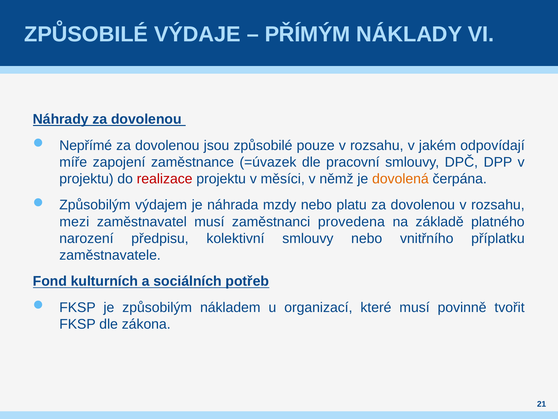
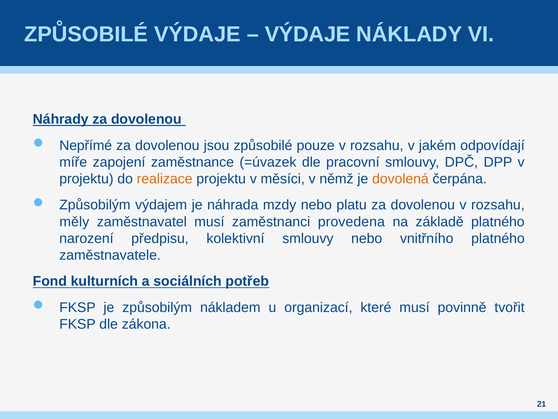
PŘÍMÝM at (308, 34): PŘÍMÝM -> VÝDAJE
realizace colour: red -> orange
mezi: mezi -> měly
vnitřního příplatku: příplatku -> platného
